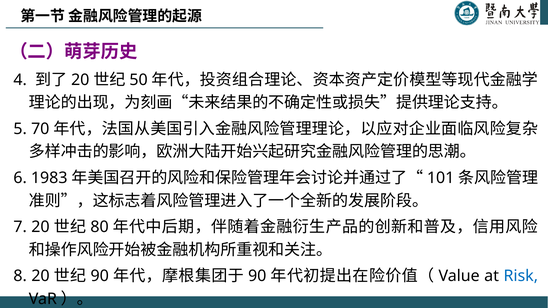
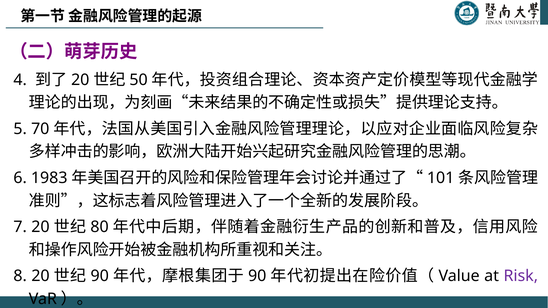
Risk colour: blue -> purple
